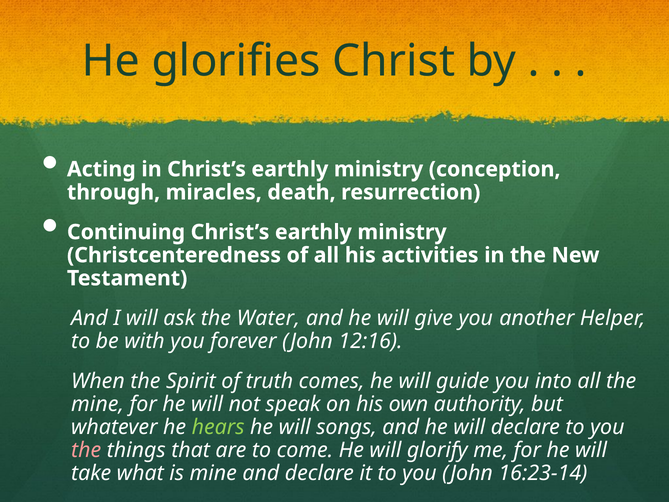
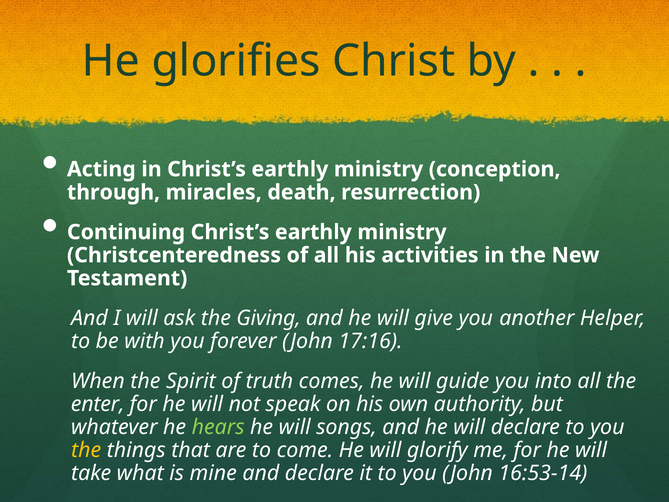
Water: Water -> Giving
12:16: 12:16 -> 17:16
mine at (98, 404): mine -> enter
the at (86, 450) colour: pink -> yellow
16:23-14: 16:23-14 -> 16:53-14
